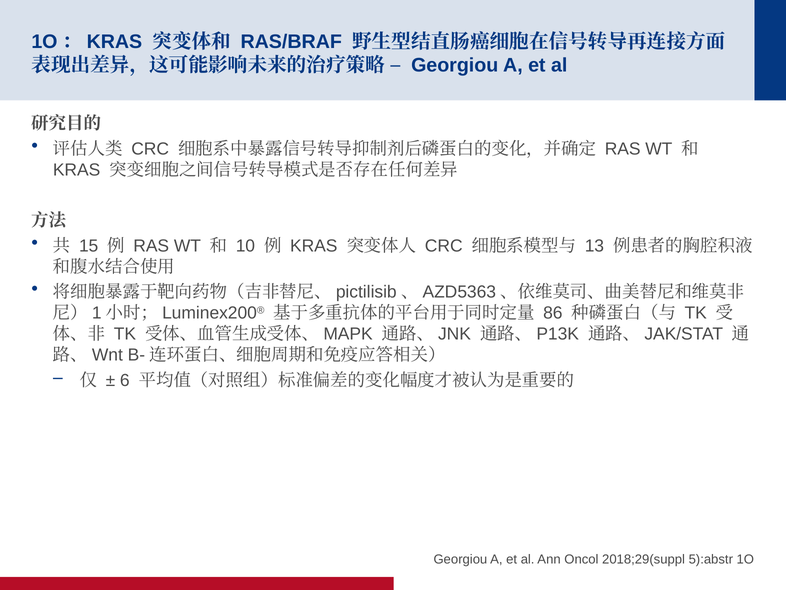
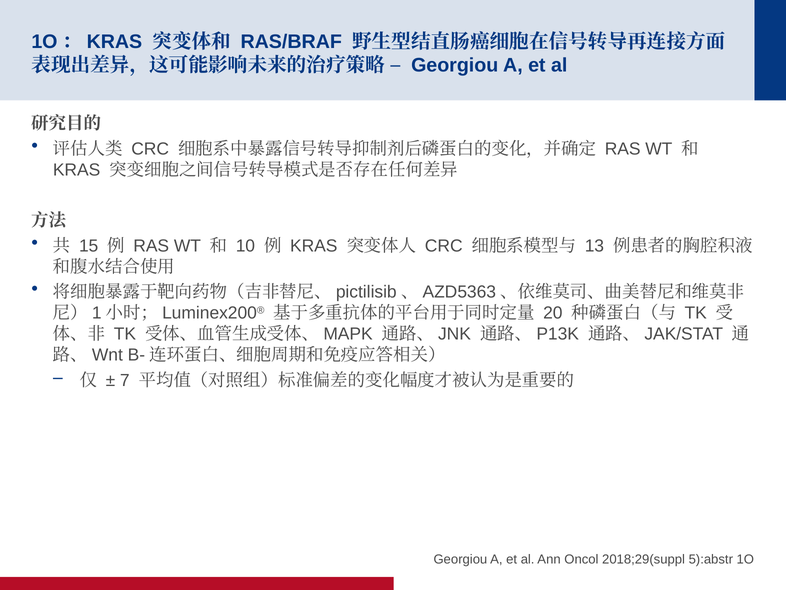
86: 86 -> 20
6: 6 -> 7
